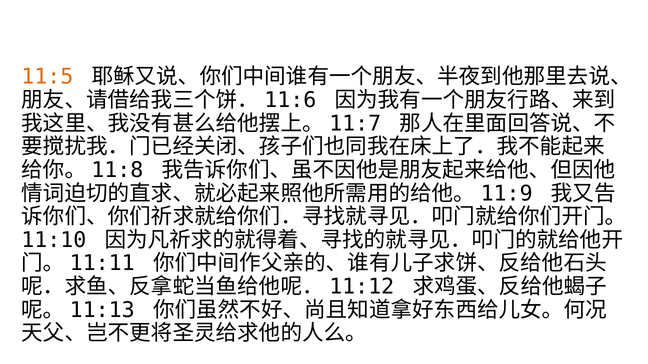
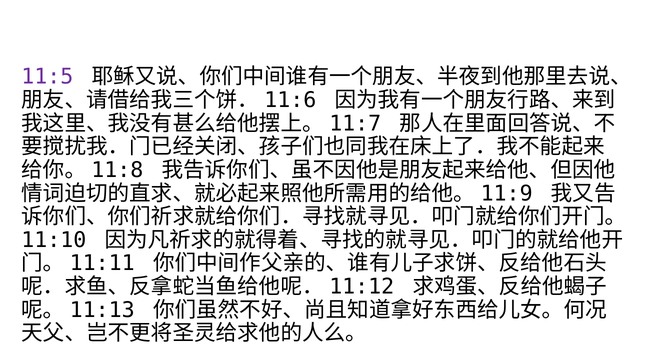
11:5 colour: orange -> purple
